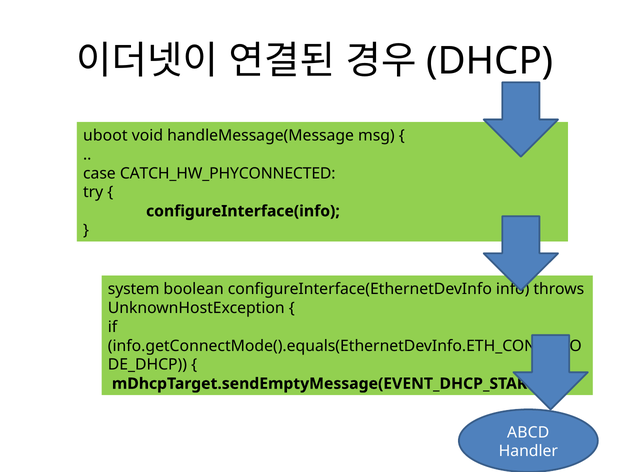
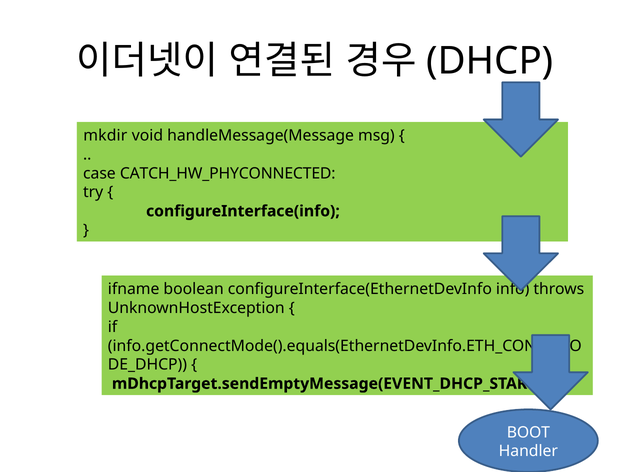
uboot: uboot -> mkdir
system: system -> ifname
ABCD: ABCD -> BOOT
